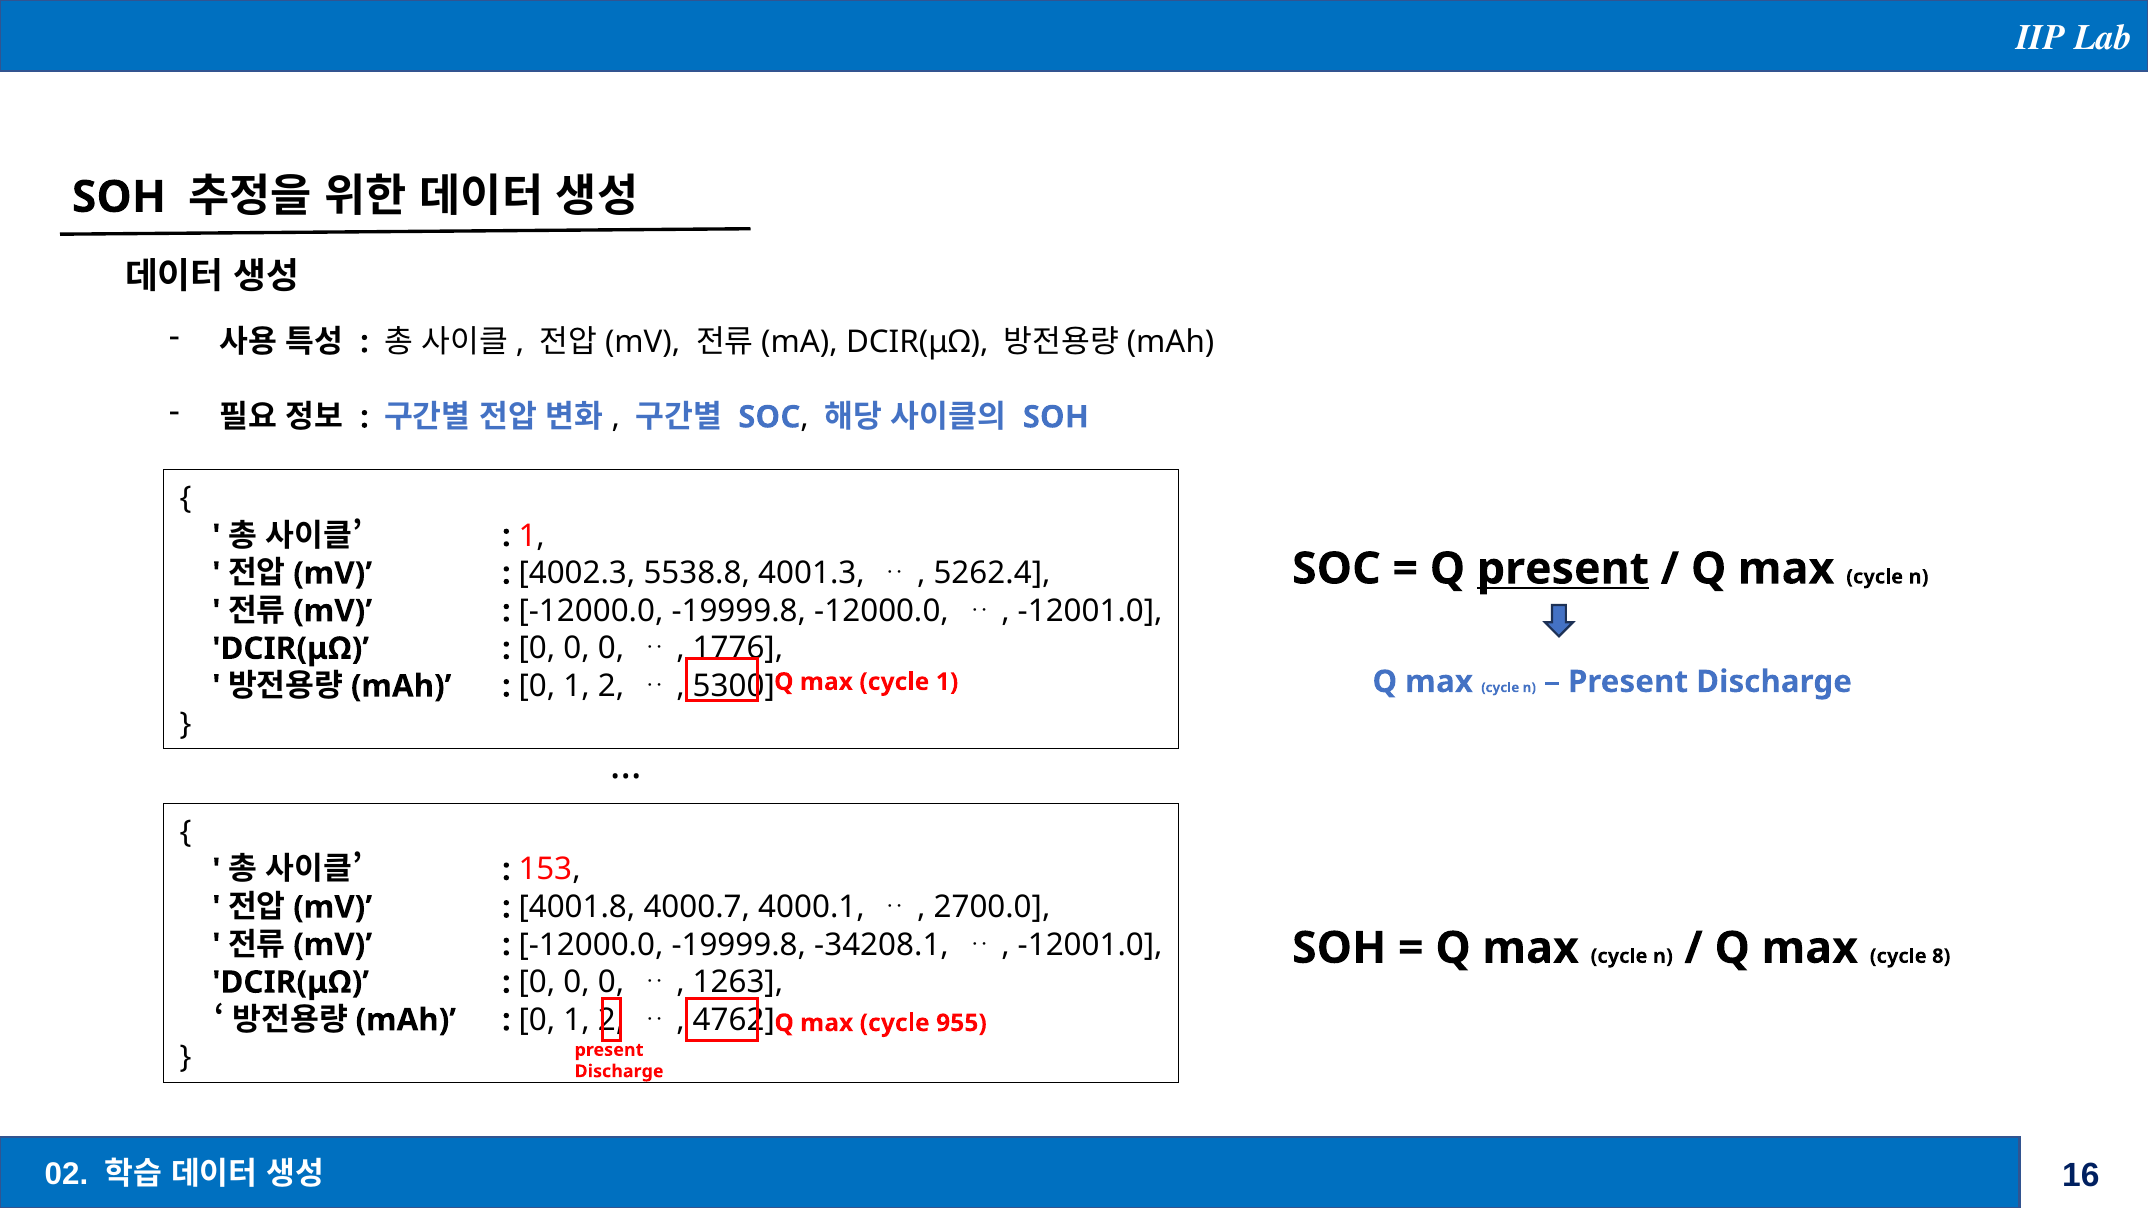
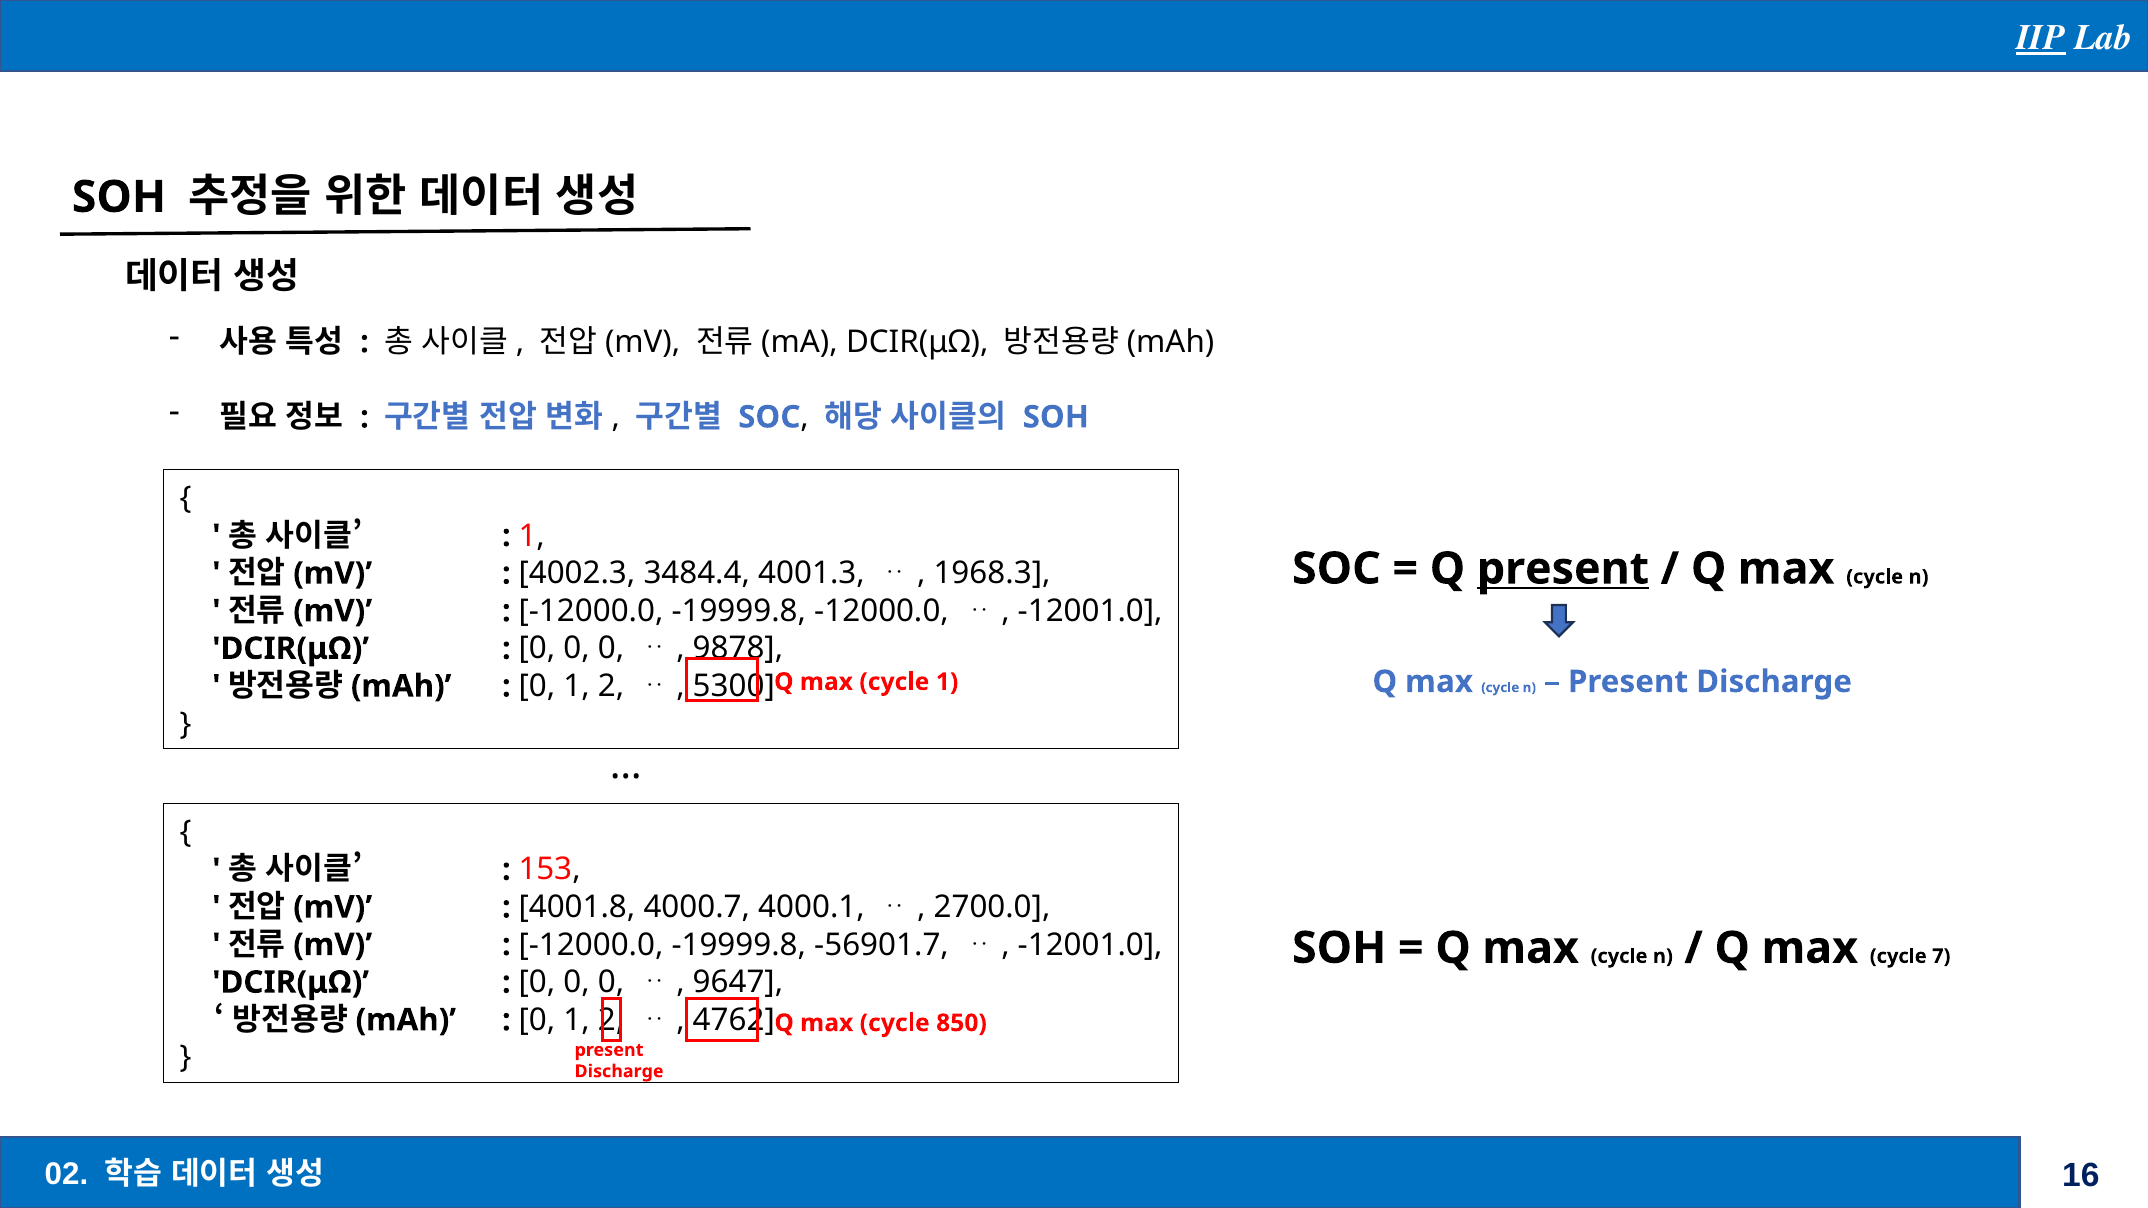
IIP underline: none -> present
5538.8: 5538.8 -> 3484.4
5262.4: 5262.4 -> 1968.3
1776: 1776 -> 9878
-34208.1: -34208.1 -> -56901.7
8: 8 -> 7
1263: 1263 -> 9647
955: 955 -> 850
